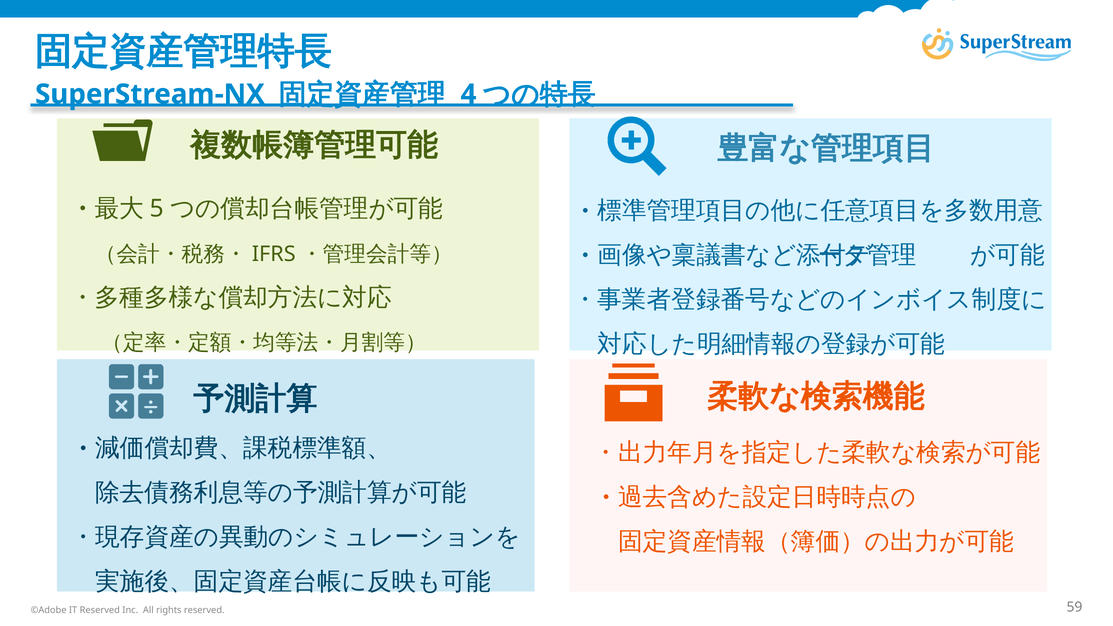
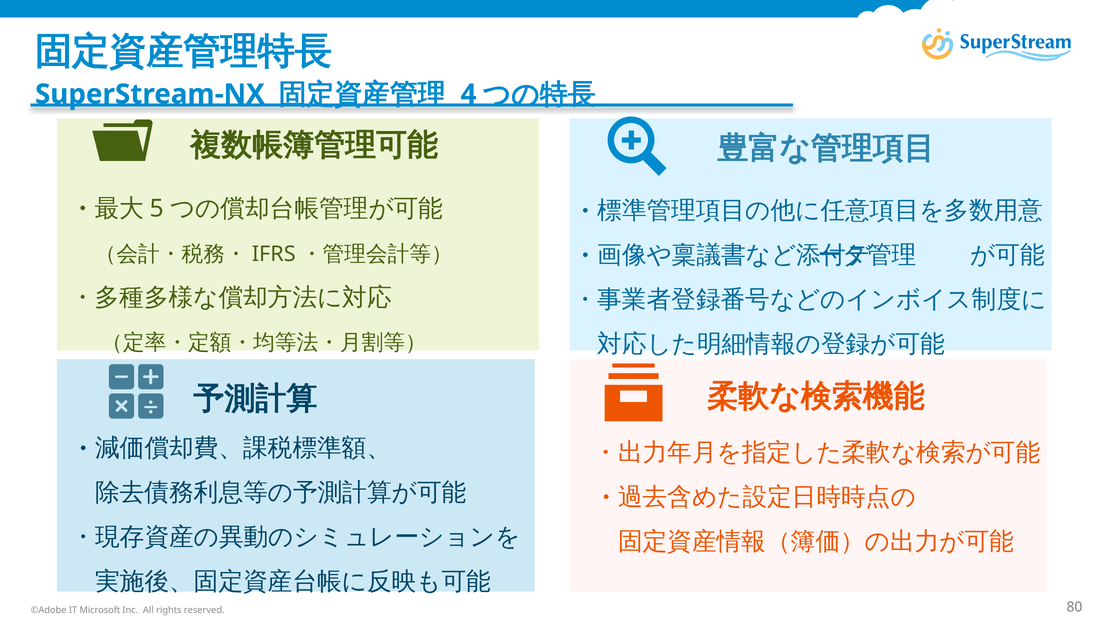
IT Reserved: Reserved -> Microsoft
59: 59 -> 80
